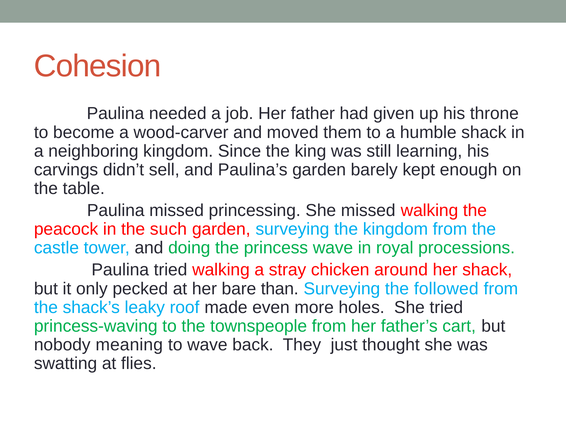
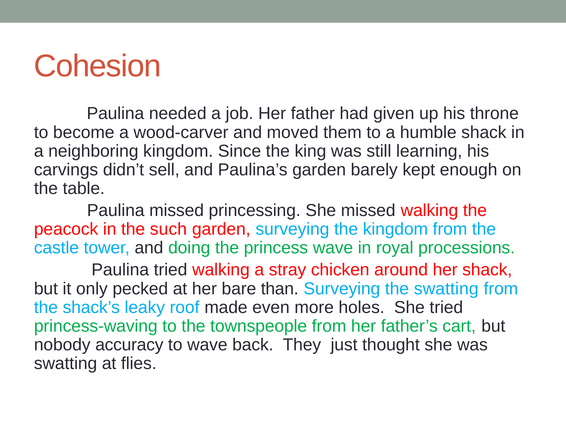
the followed: followed -> swatting
meaning: meaning -> accuracy
